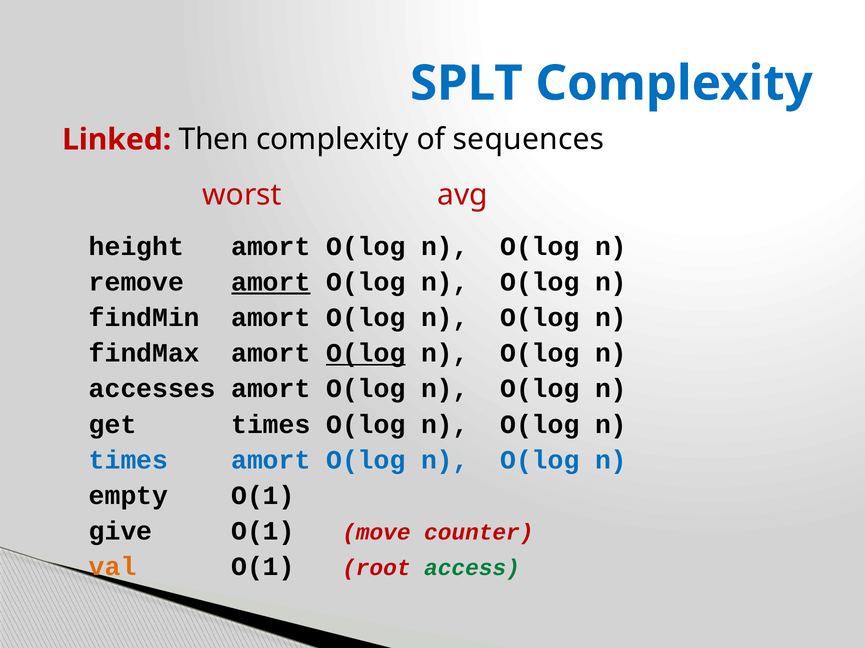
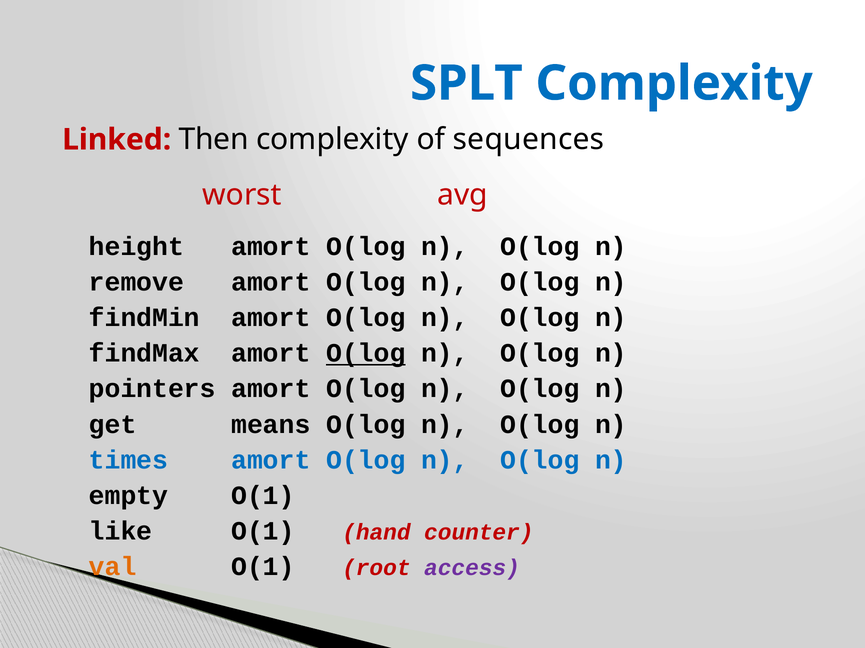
amort at (271, 282) underline: present -> none
accesses: accesses -> pointers
get times: times -> means
give: give -> like
move: move -> hand
access colour: green -> purple
